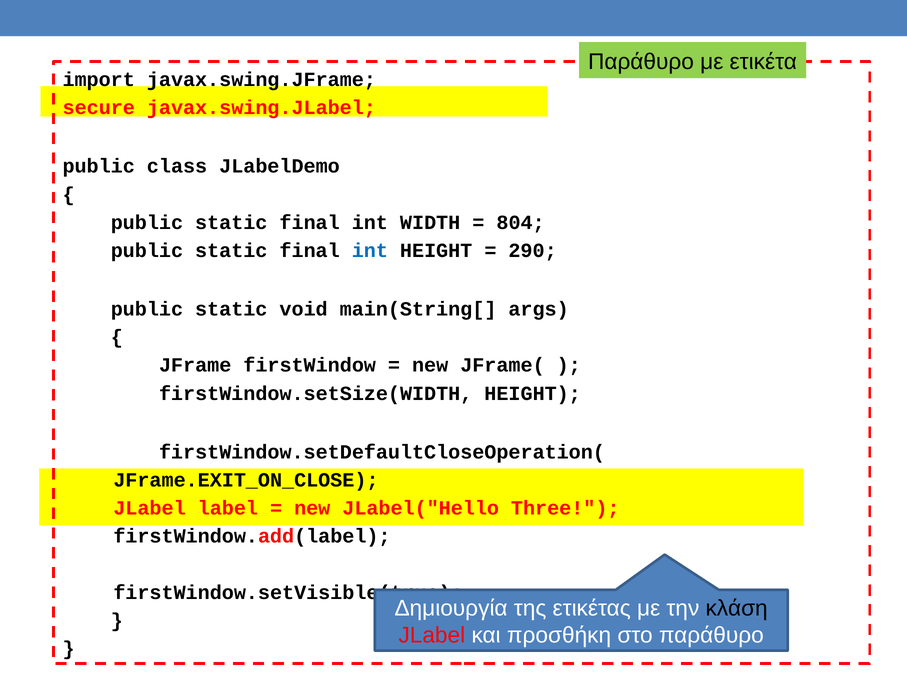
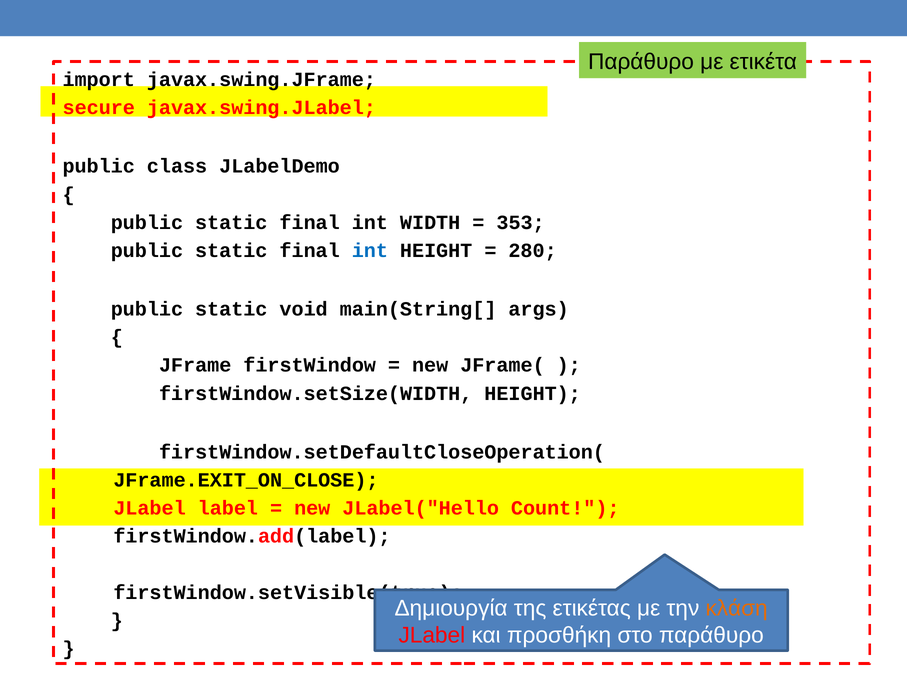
804: 804 -> 353
290: 290 -> 280
Three: Three -> Count
κλάση colour: black -> orange
